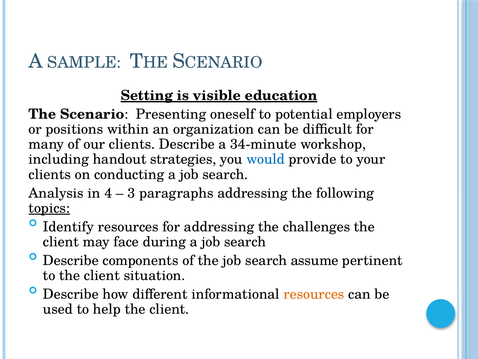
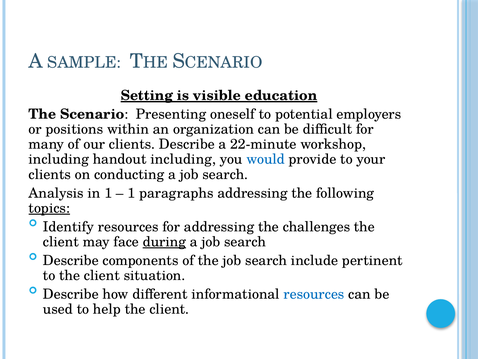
34-minute: 34-minute -> 22-minute
handout strategies: strategies -> including
in 4: 4 -> 1
3 at (131, 193): 3 -> 1
during underline: none -> present
assume: assume -> include
resources at (314, 294) colour: orange -> blue
